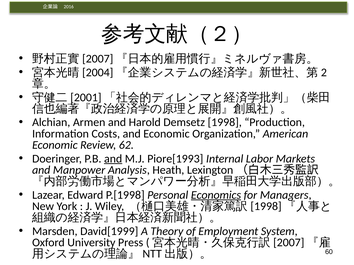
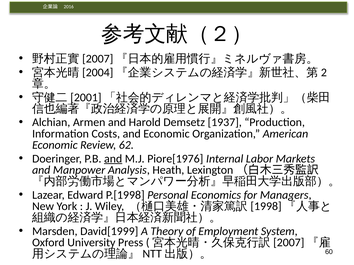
1998: 1998 -> 1937
Piore[1993: Piore[1993 -> Piore[1976
Economics underline: present -> none
